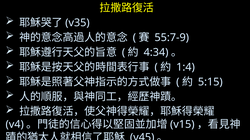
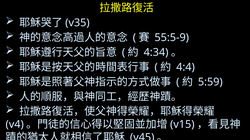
55:7-9: 55:7-9 -> 55:5-9
1:4: 1:4 -> 4:4
5:15: 5:15 -> 5:59
